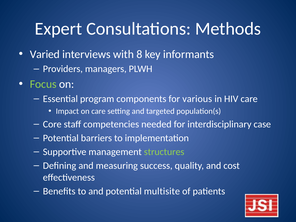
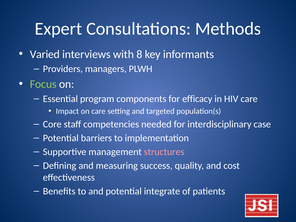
various: various -> efficacy
structures colour: light green -> pink
multisite: multisite -> integrate
